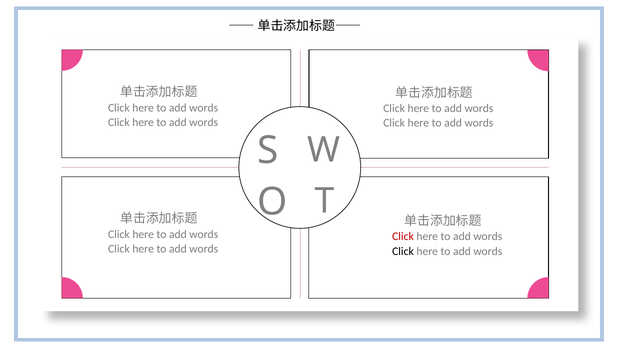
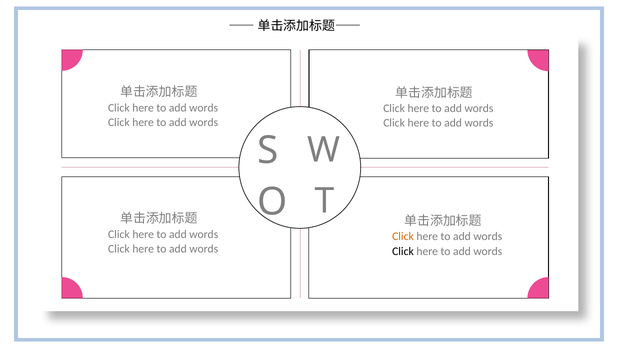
Click at (403, 237) colour: red -> orange
